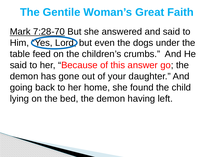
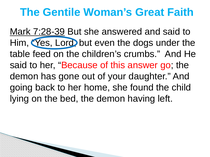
7:28-70: 7:28-70 -> 7:28-39
